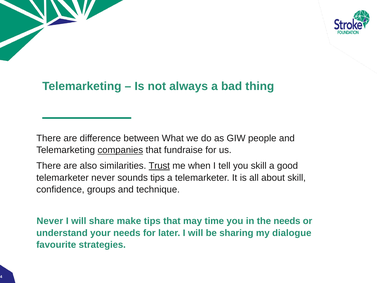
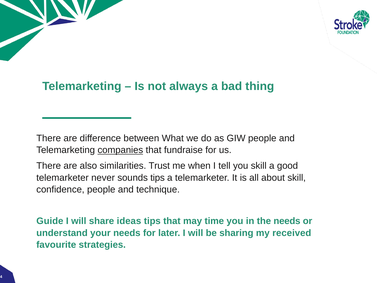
Trust underline: present -> none
confidence groups: groups -> people
Never at (50, 221): Never -> Guide
make: make -> ideas
dialogue: dialogue -> received
